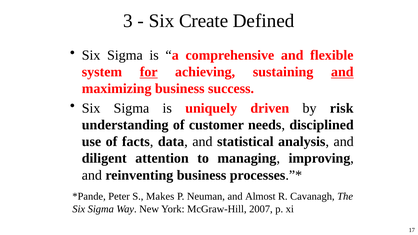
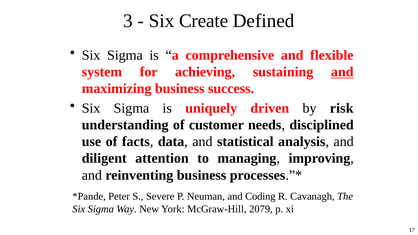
for underline: present -> none
Makes: Makes -> Severe
Almost: Almost -> Coding
2007: 2007 -> 2079
